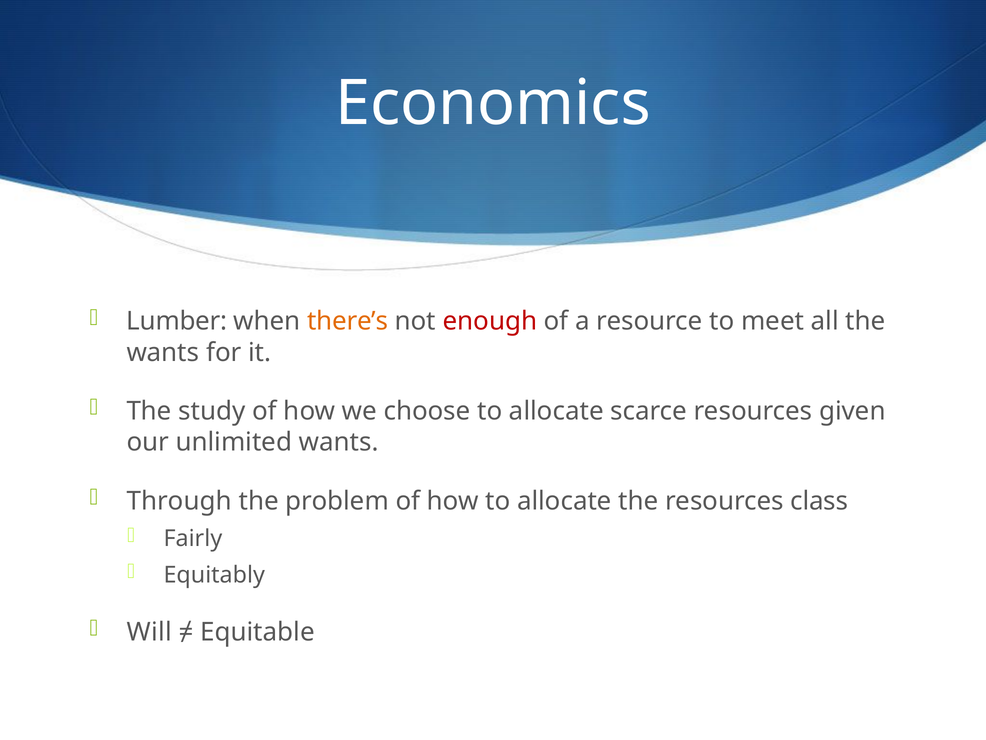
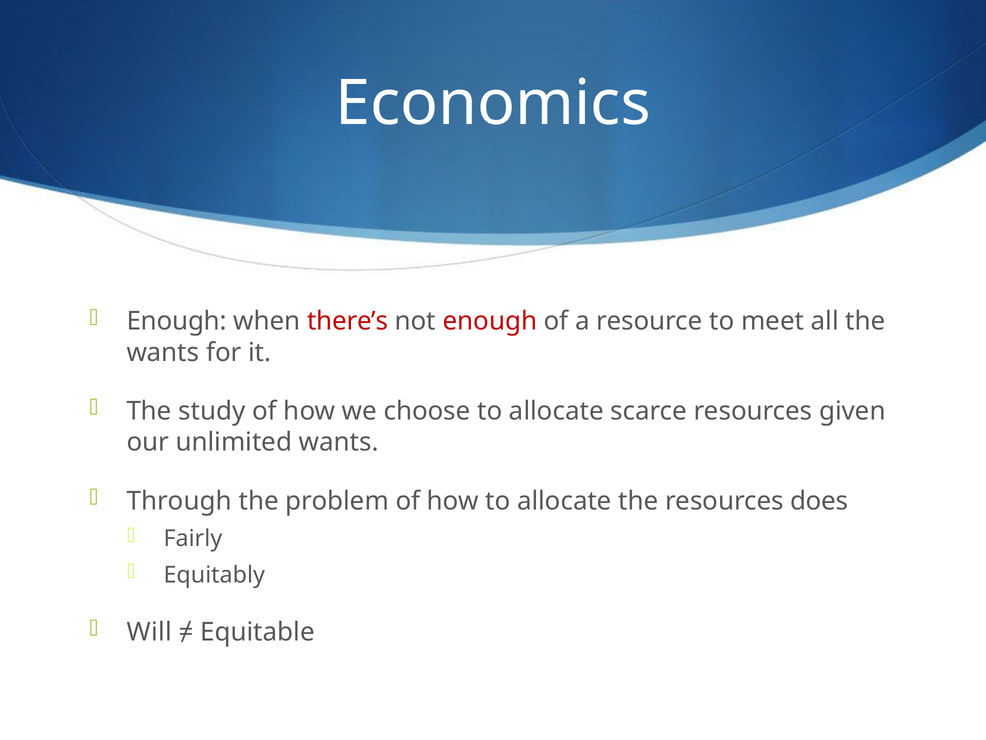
Lumber at (177, 321): Lumber -> Enough
there’s colour: orange -> red
class: class -> does
